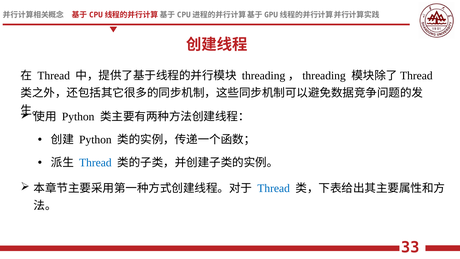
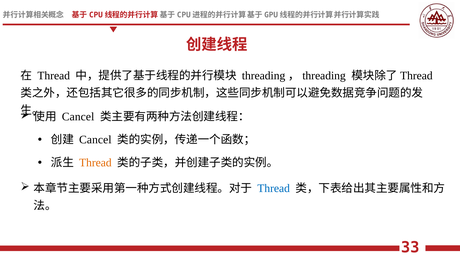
Python at (78, 117): Python -> Cancel
Python at (95, 140): Python -> Cancel
Thread at (95, 163) colour: blue -> orange
